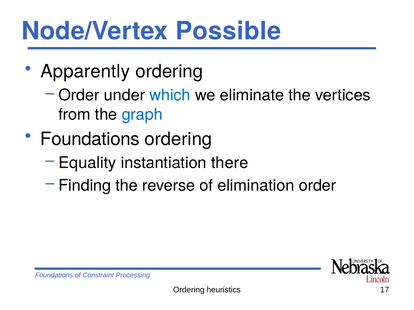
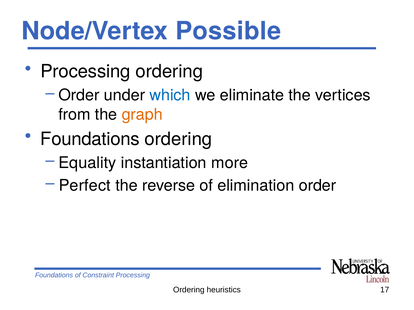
Apparently at (85, 72): Apparently -> Processing
graph colour: blue -> orange
there: there -> more
Finding: Finding -> Perfect
